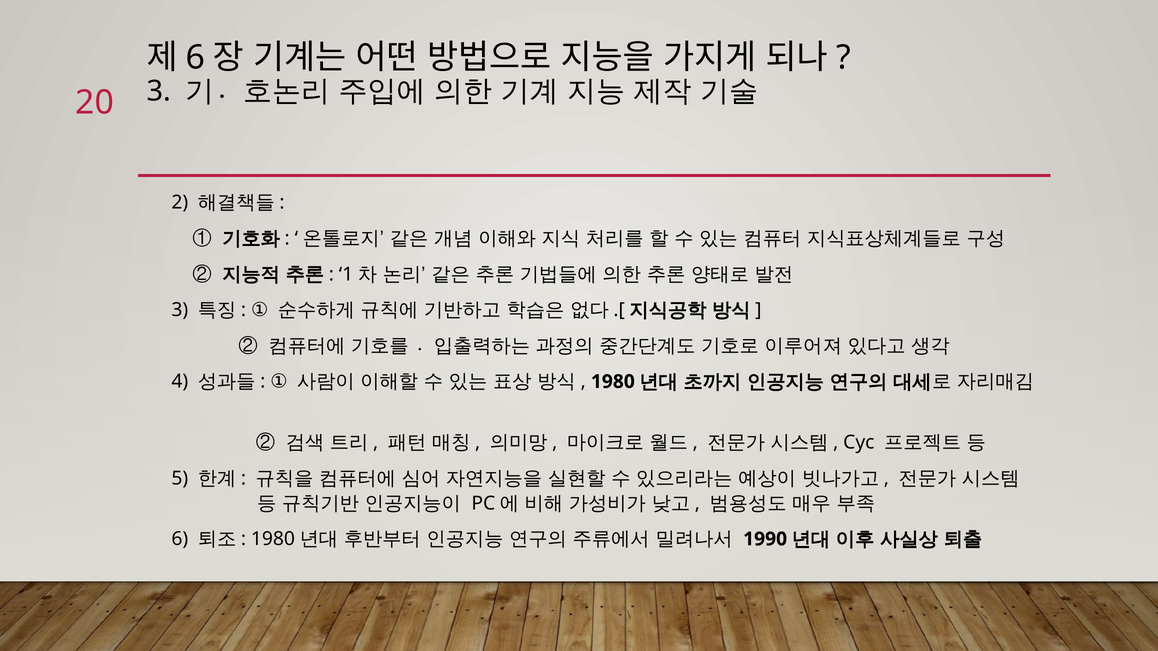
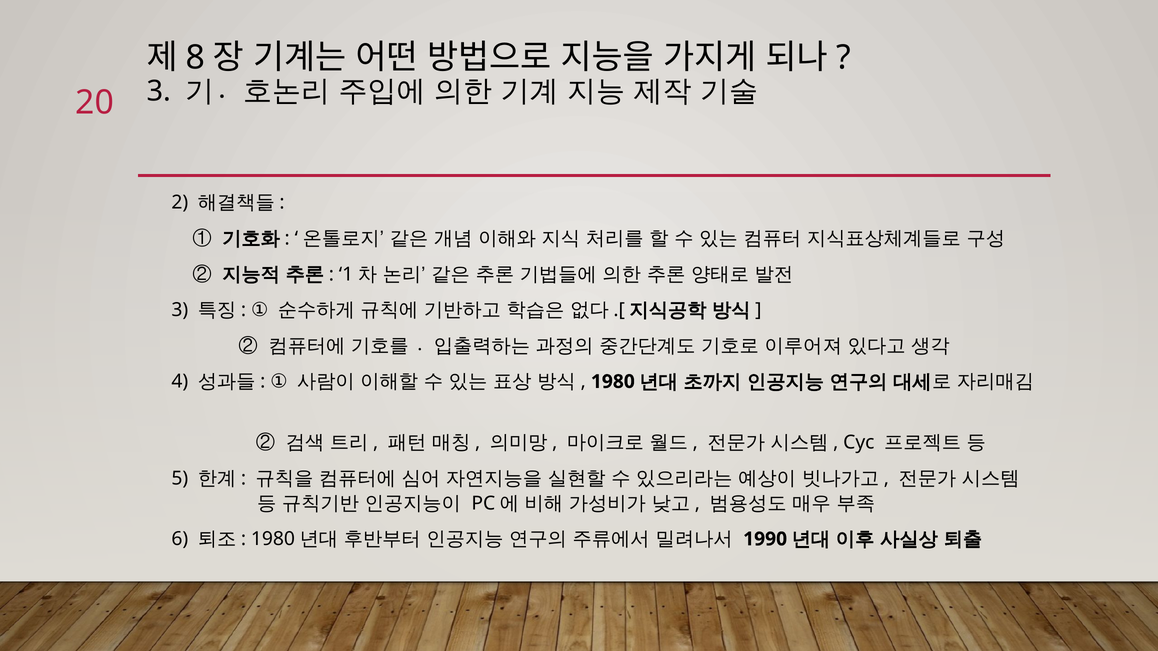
6 at (195, 57): 6 -> 8
